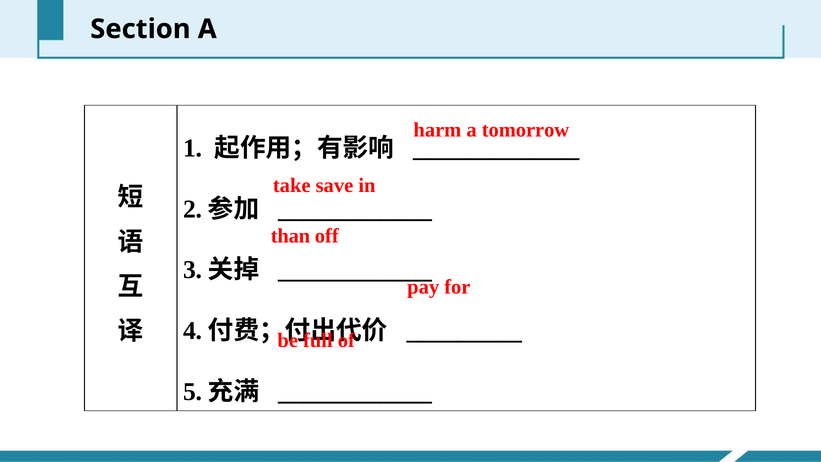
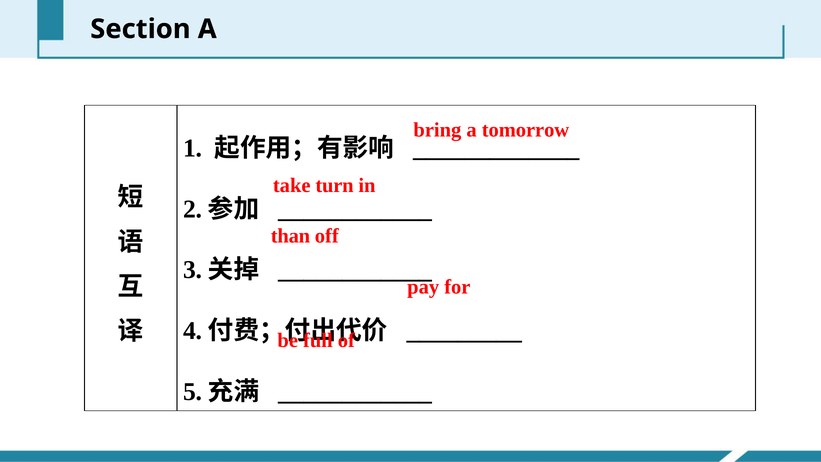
harm: harm -> bring
save: save -> turn
